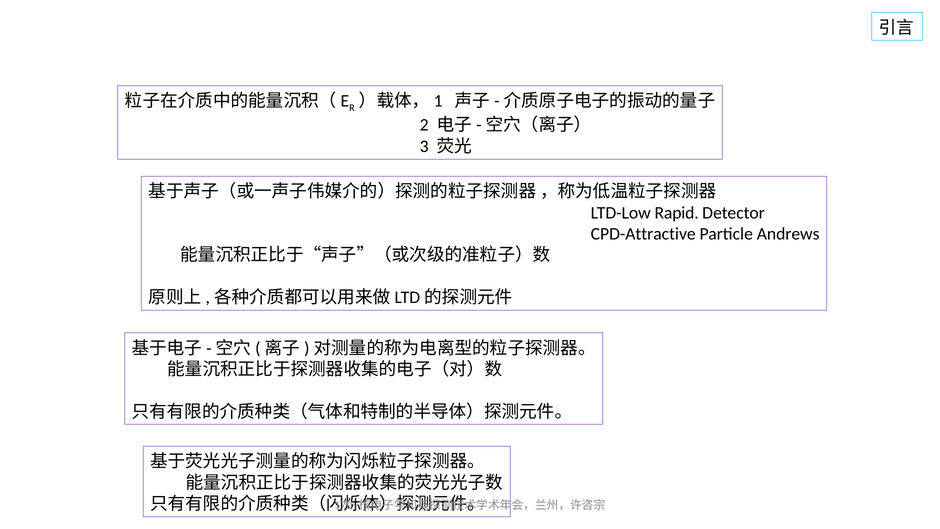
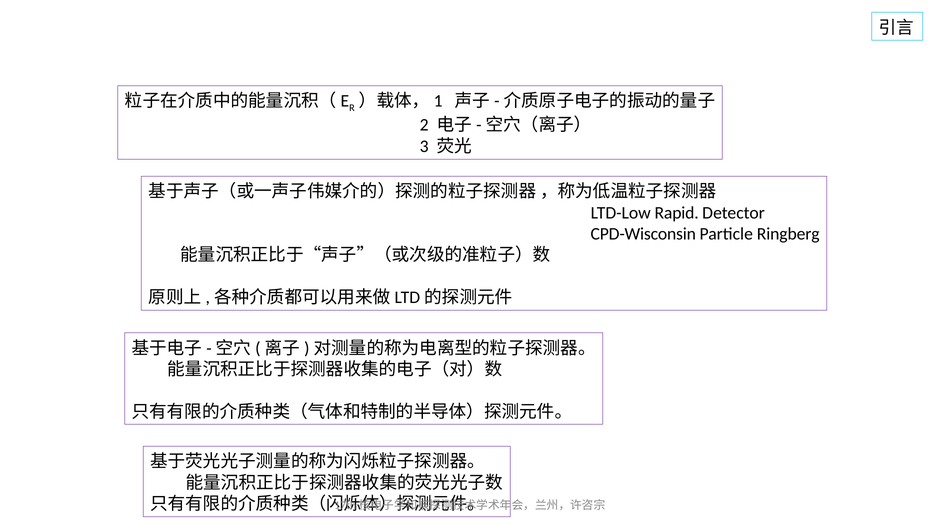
CPD-Attractive: CPD-Attractive -> CPD-Wisconsin
Andrews: Andrews -> Ringberg
